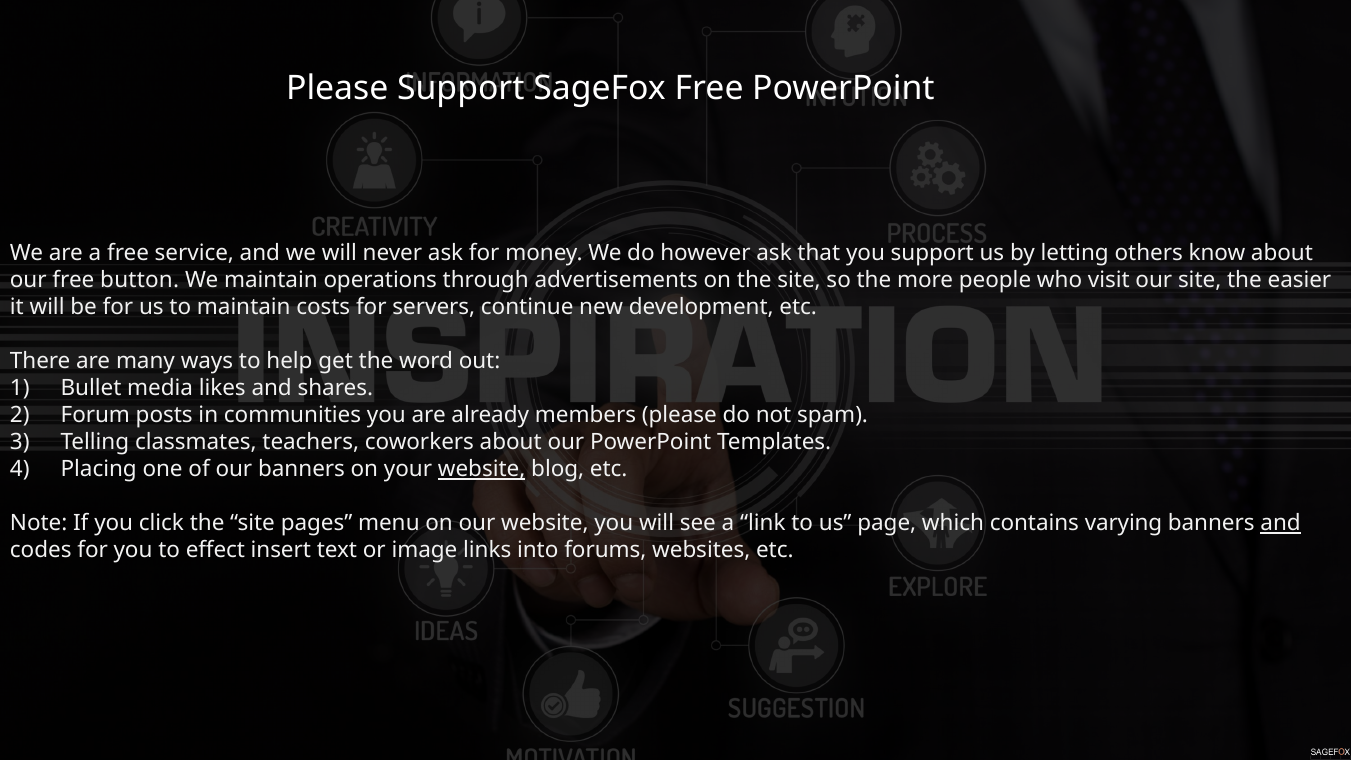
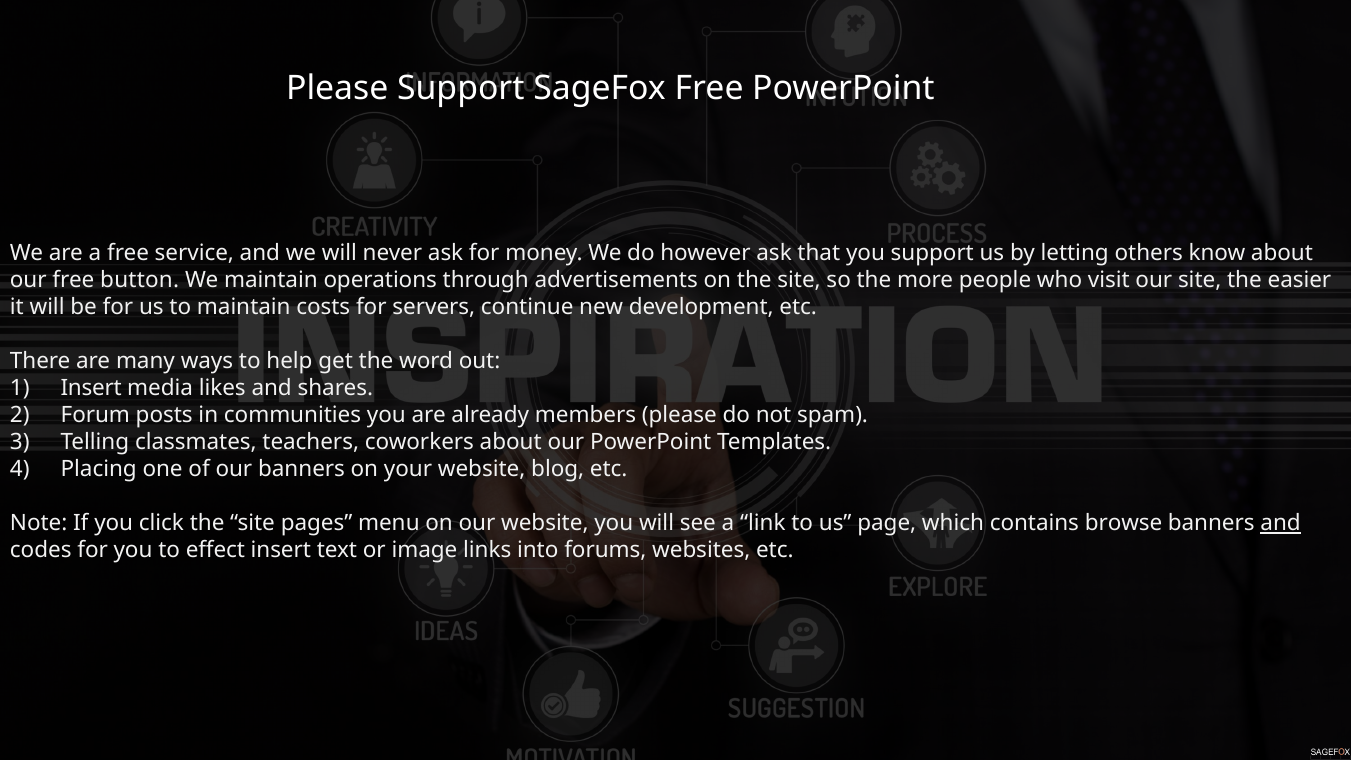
Bullet at (91, 388): Bullet -> Insert
website at (482, 469) underline: present -> none
varying: varying -> browse
